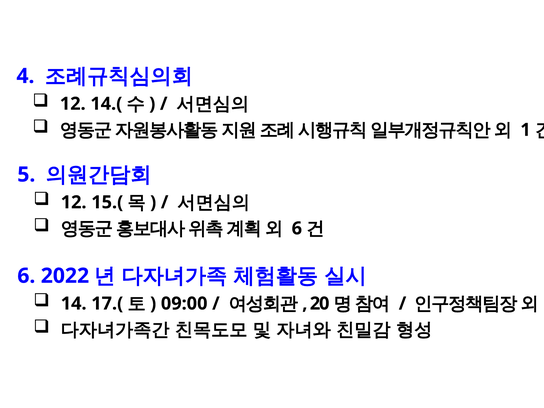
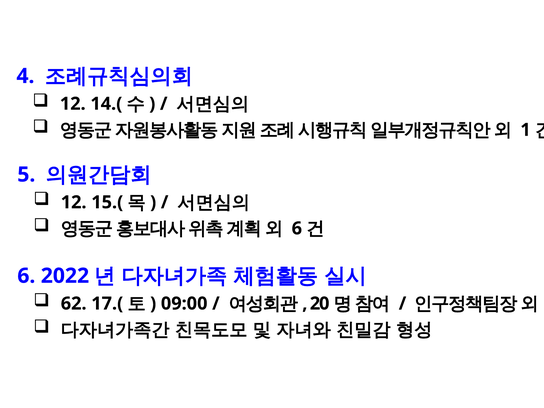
14: 14 -> 62
